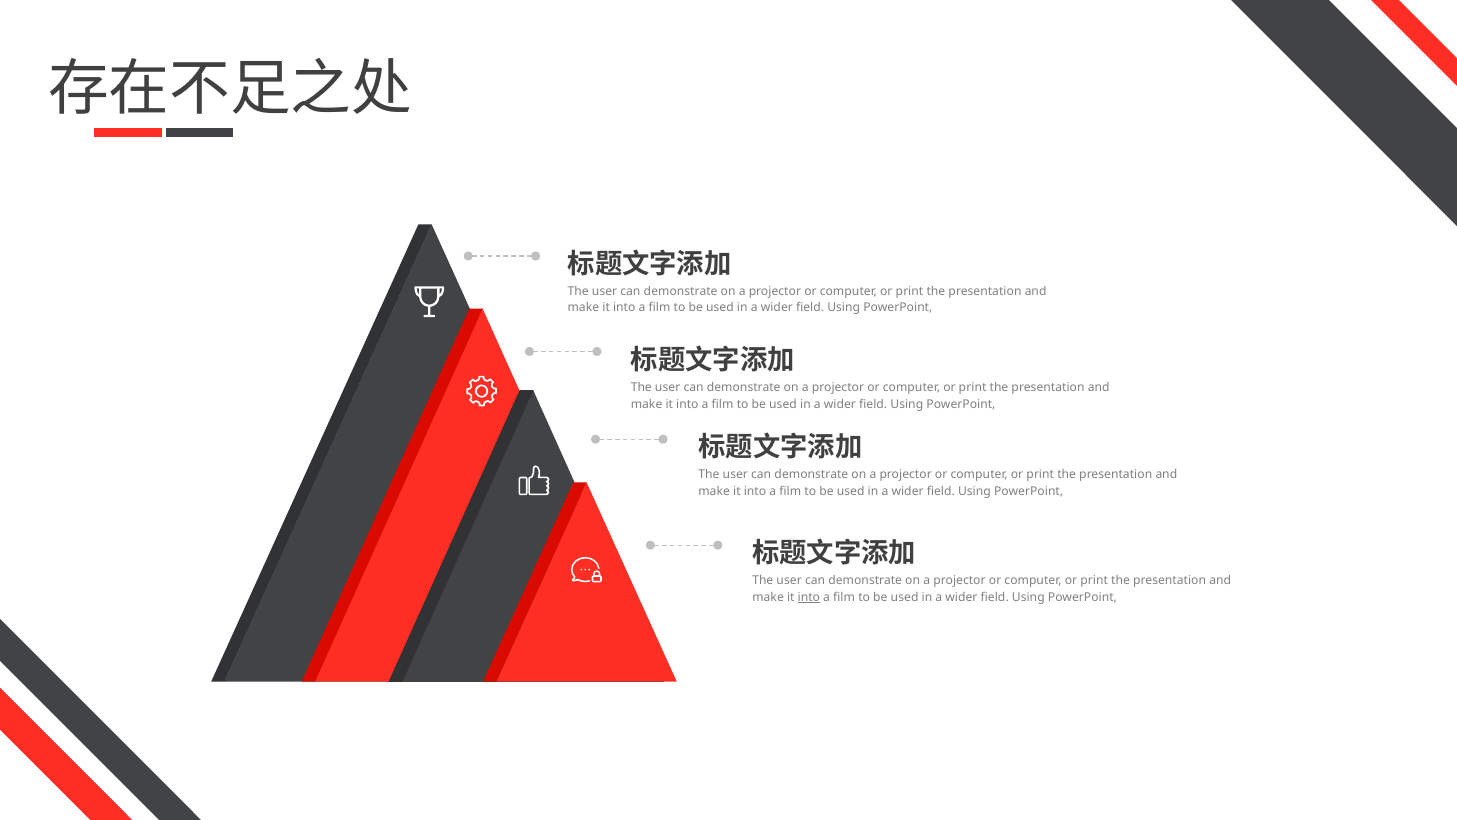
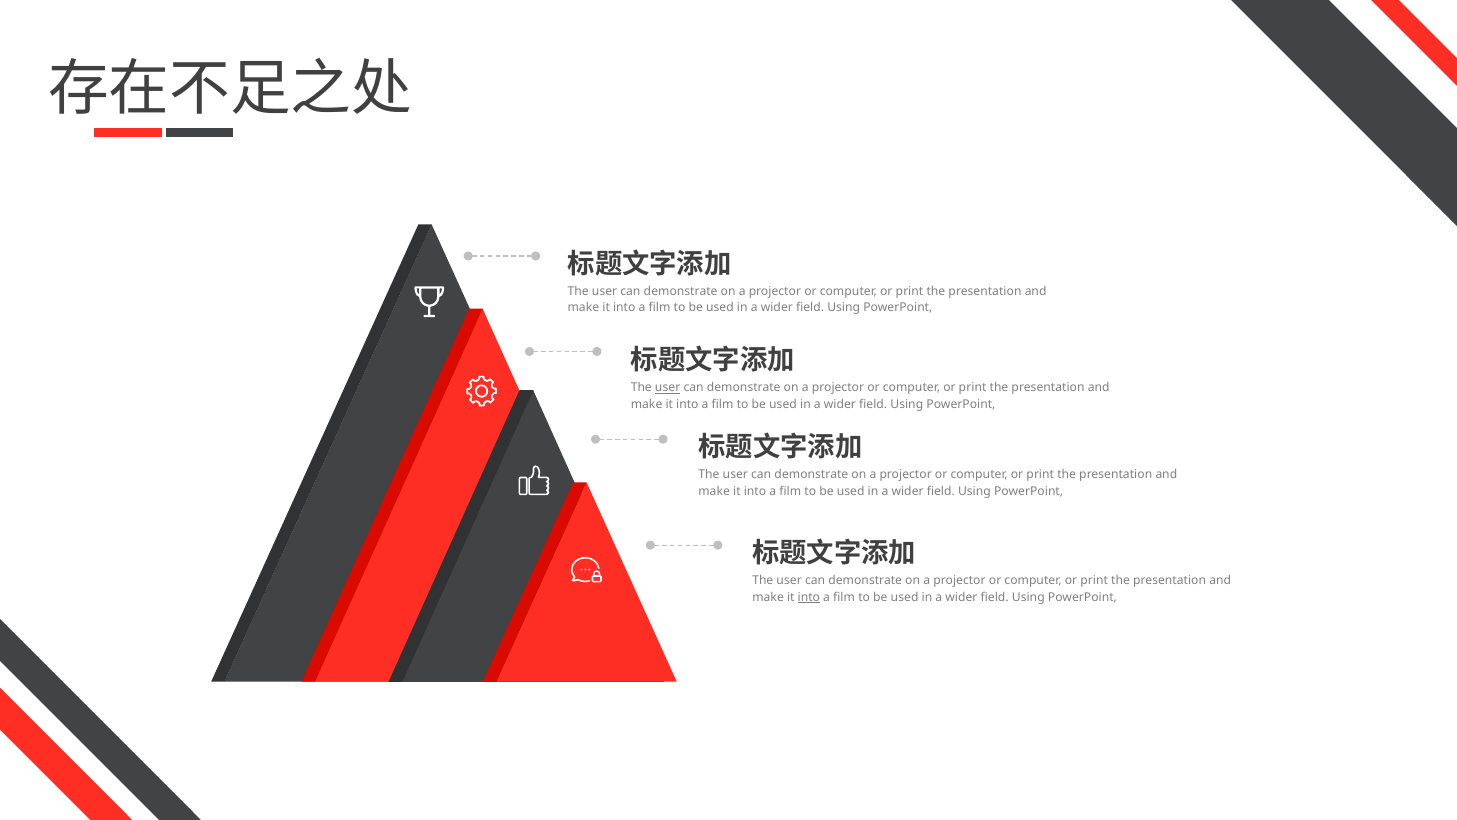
user at (668, 388) underline: none -> present
